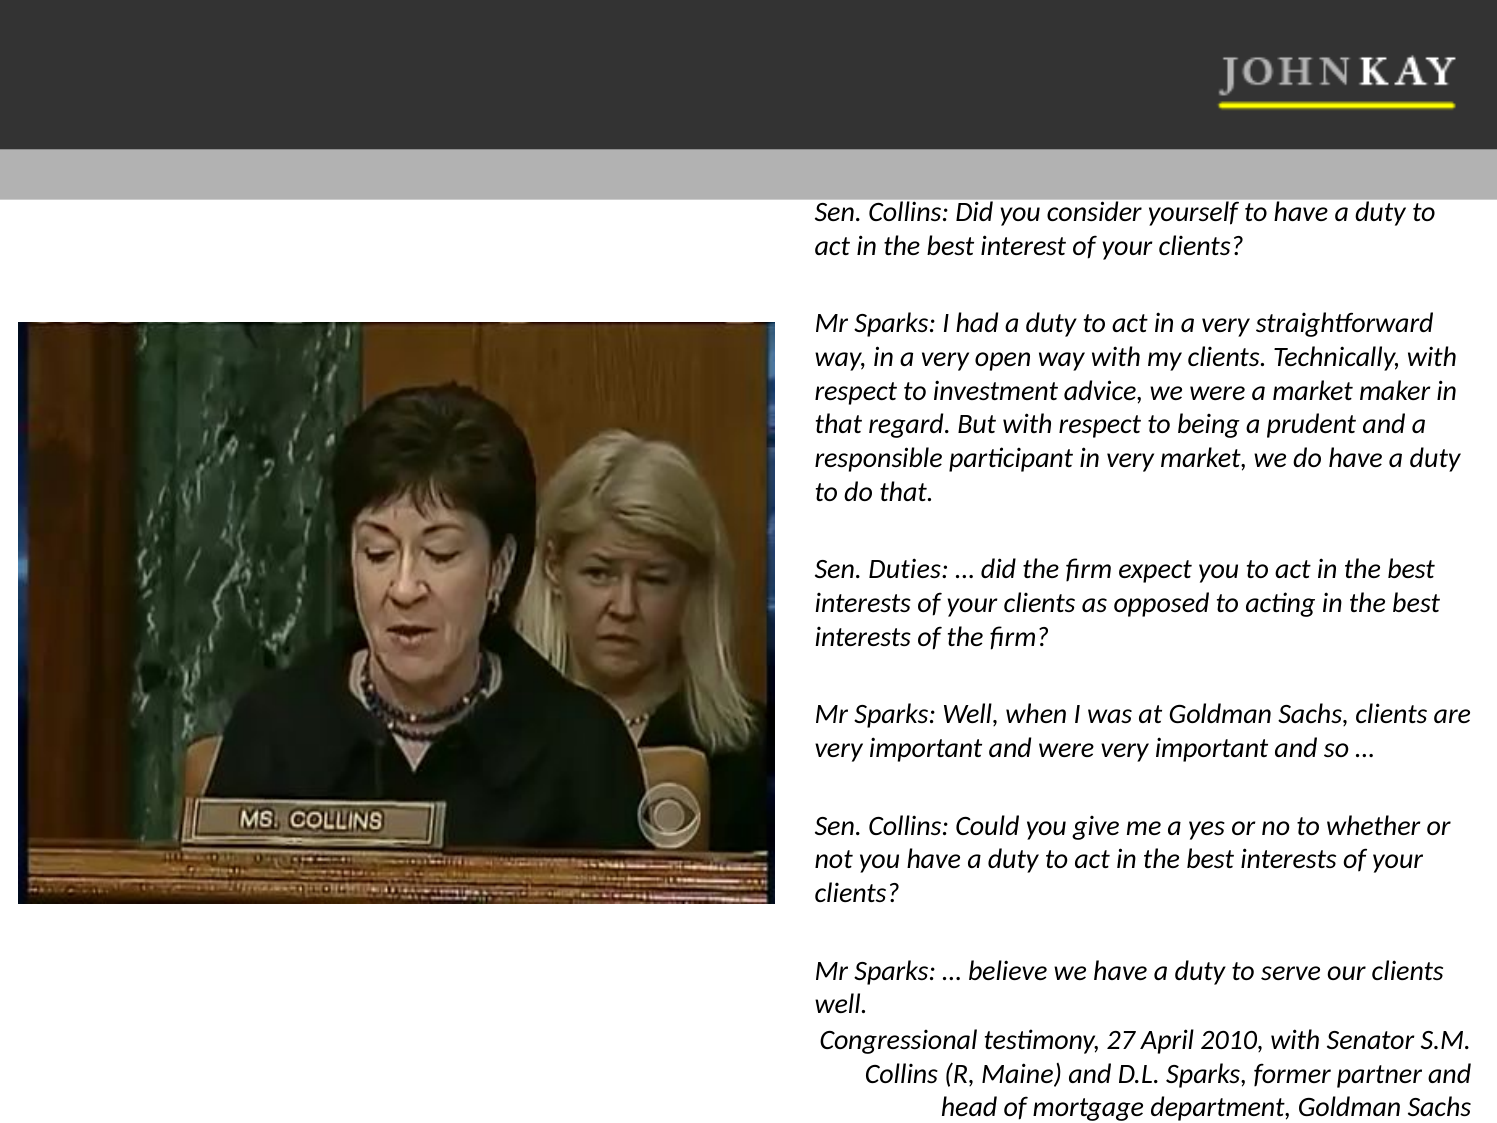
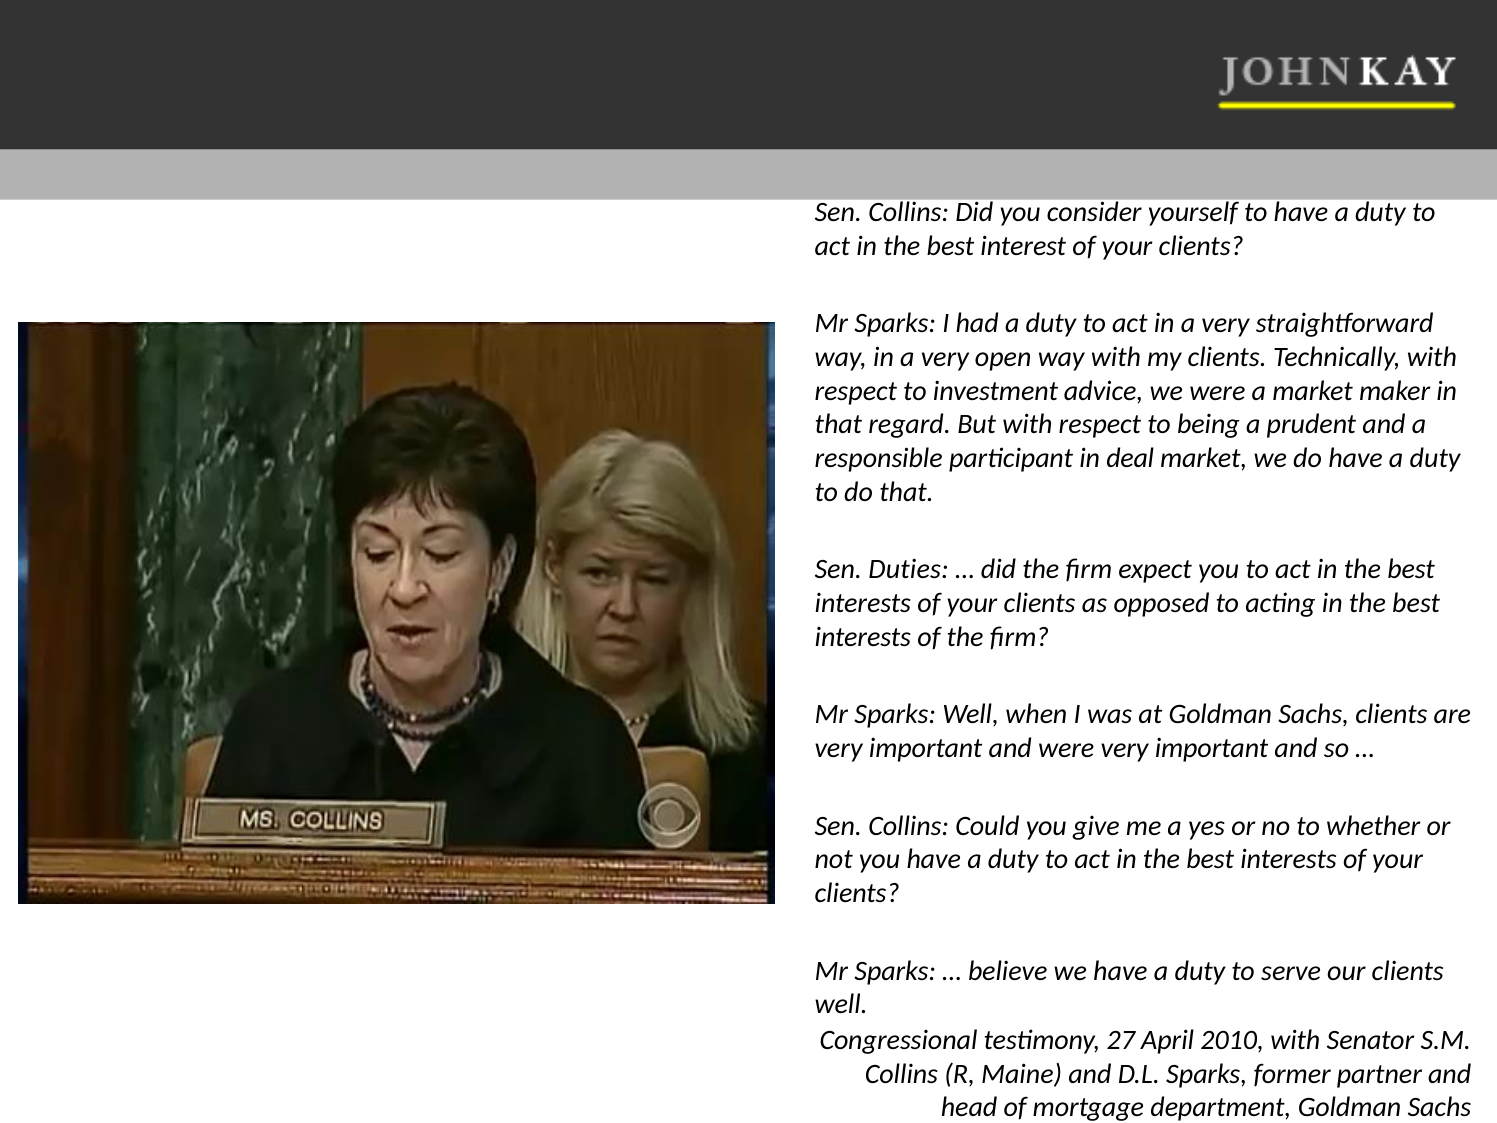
in very: very -> deal
